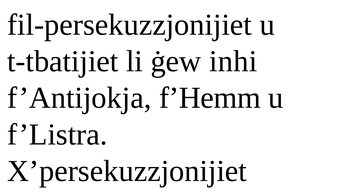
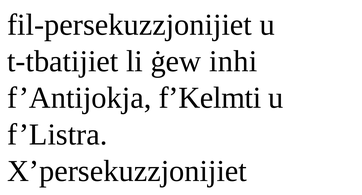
f’Hemm: f’Hemm -> f’Kelmti
